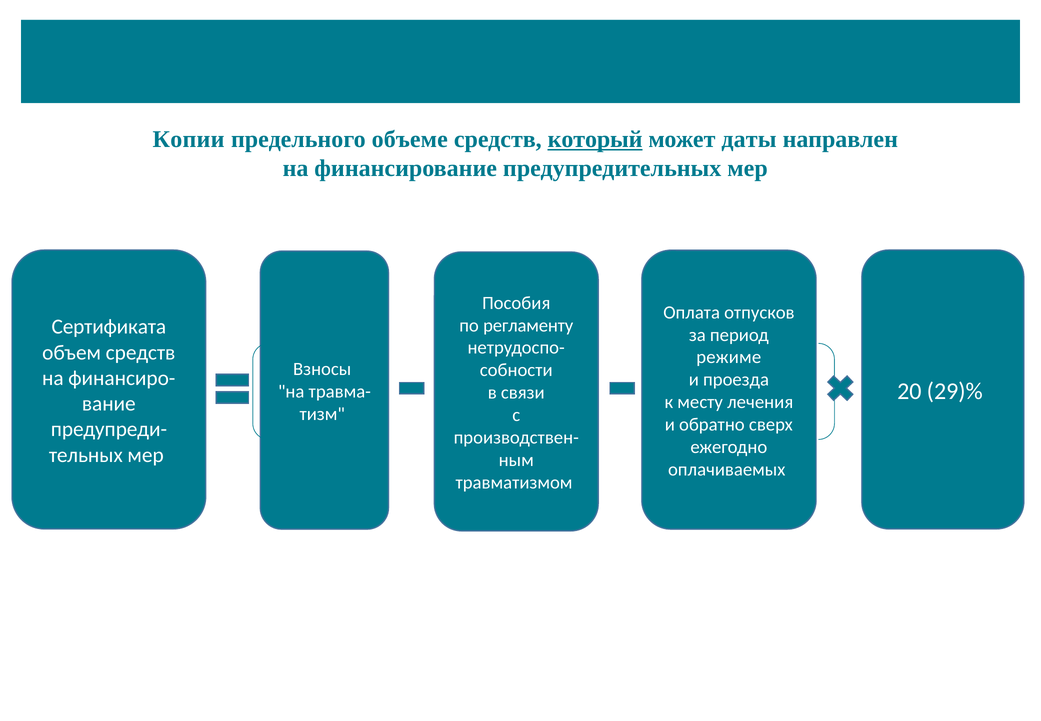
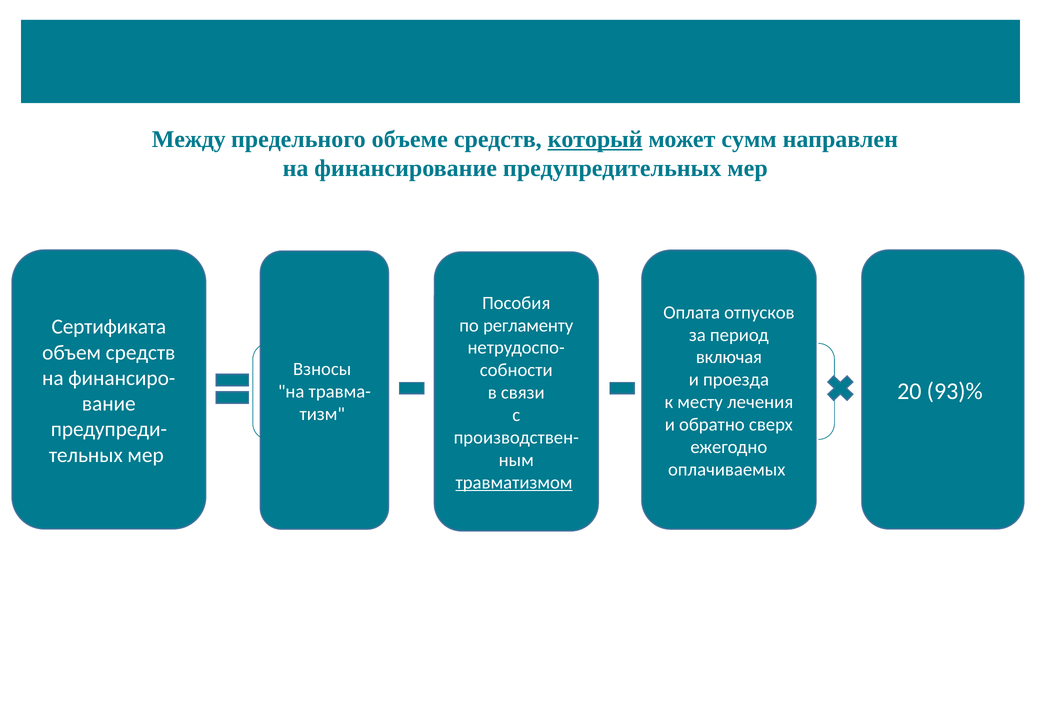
Копии: Копии -> Между
даты: даты -> сумм
режиме: режиме -> включая
29)%: 29)% -> 93)%
травматизмом underline: none -> present
